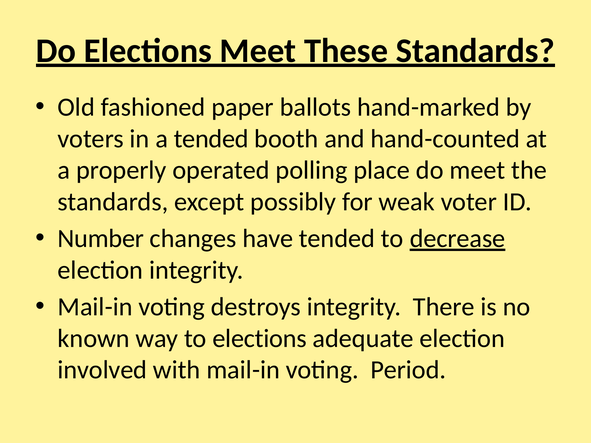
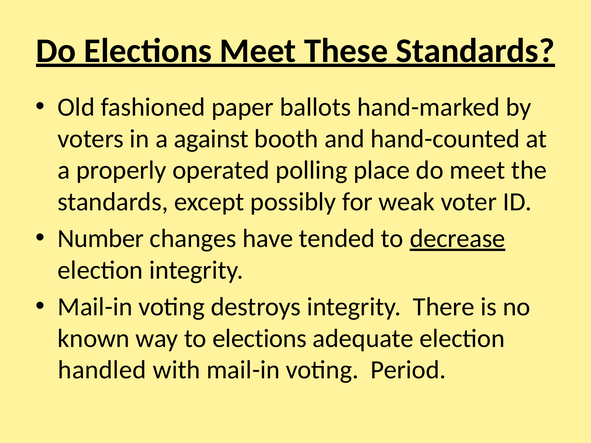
a tended: tended -> against
involved: involved -> handled
